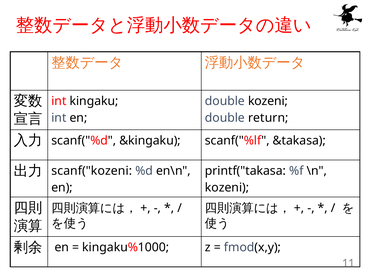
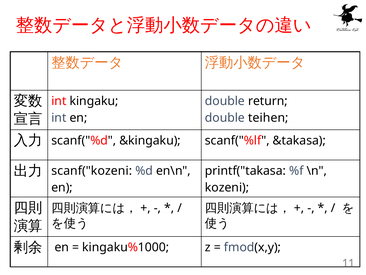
double kozeni: kozeni -> return
return: return -> teihen
